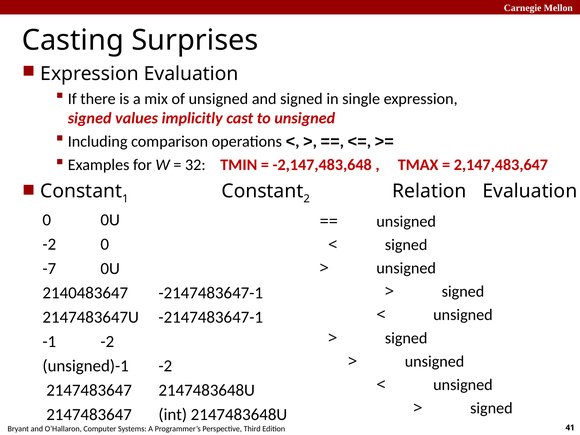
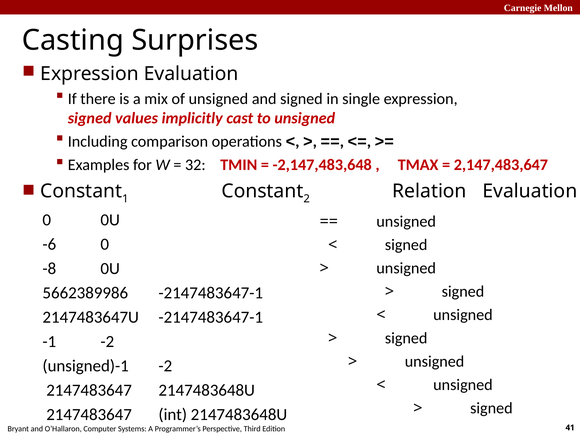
-2 at (49, 244): -2 -> -6
-7: -7 -> -8
2140483647: 2140483647 -> 5662389986
